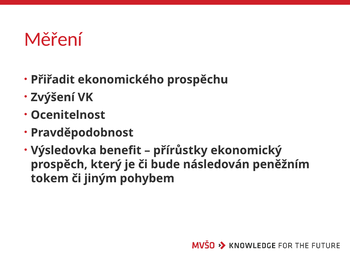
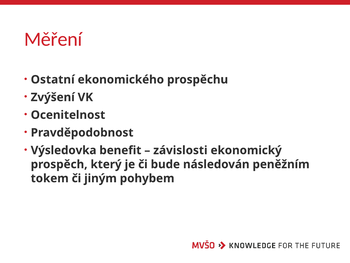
Přiřadit: Přiřadit -> Ostatní
přírůstky: přírůstky -> závislosti
